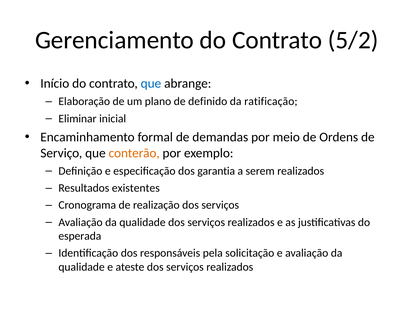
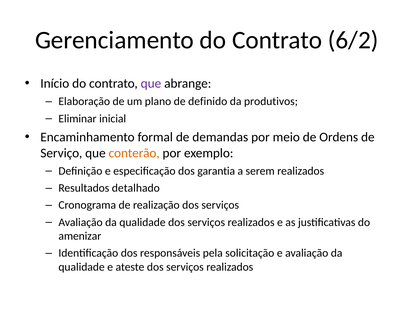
5/2: 5/2 -> 6/2
que at (151, 83) colour: blue -> purple
ratificação: ratificação -> produtivos
existentes: existentes -> detalhado
esperada: esperada -> amenizar
